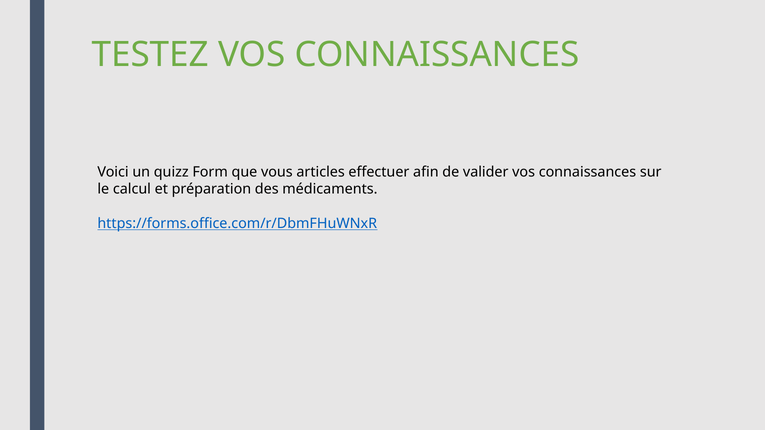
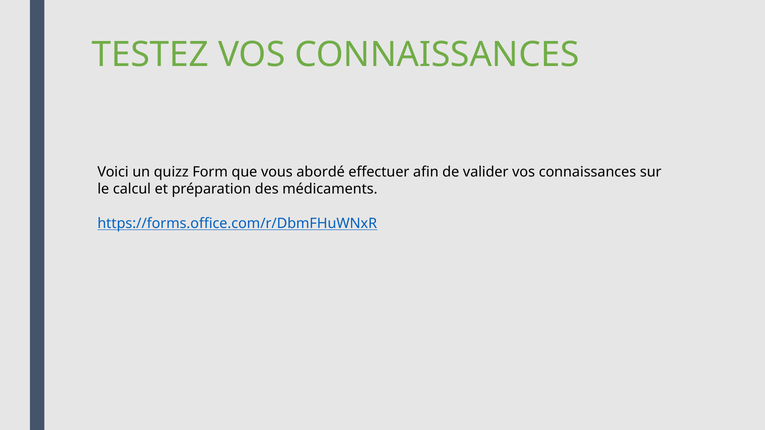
articles: articles -> abordé
